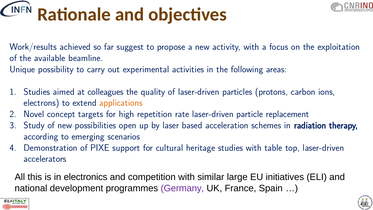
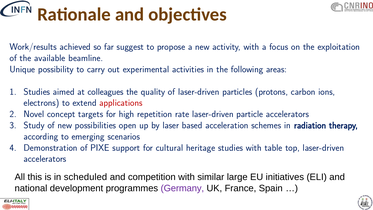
applications colour: orange -> red
particle replacement: replacement -> accelerators
electronics: electronics -> scheduled
